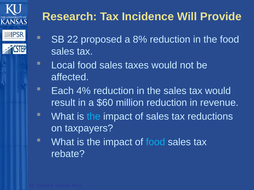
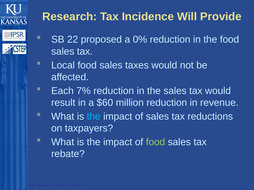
8%: 8% -> 0%
4%: 4% -> 7%
food at (156, 142) colour: light blue -> light green
